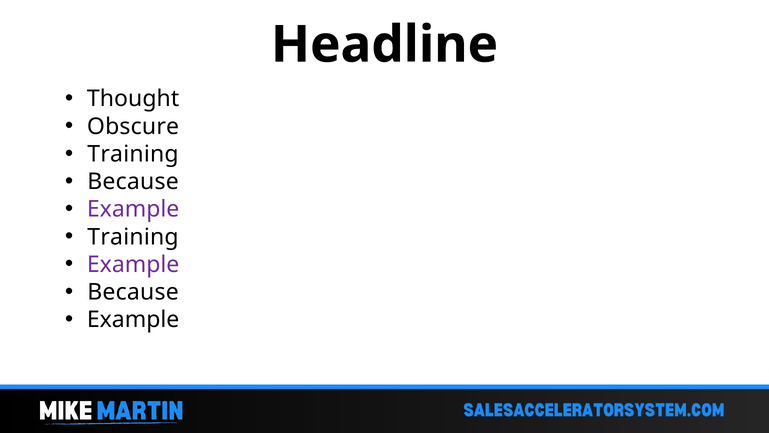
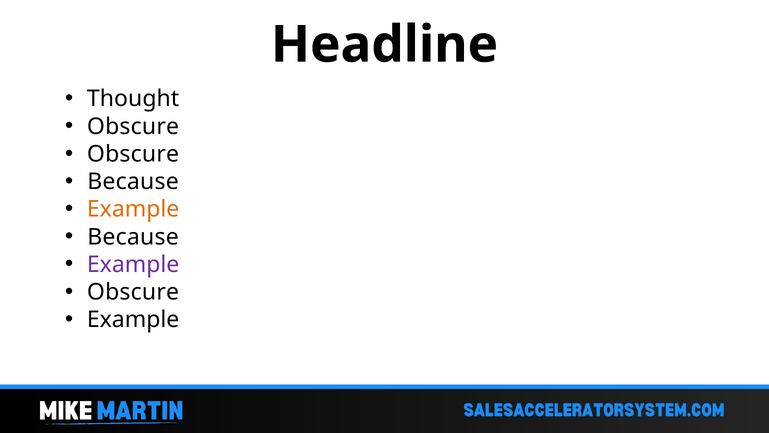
Training at (133, 154): Training -> Obscure
Example at (133, 209) colour: purple -> orange
Training at (133, 237): Training -> Because
Because at (133, 292): Because -> Obscure
